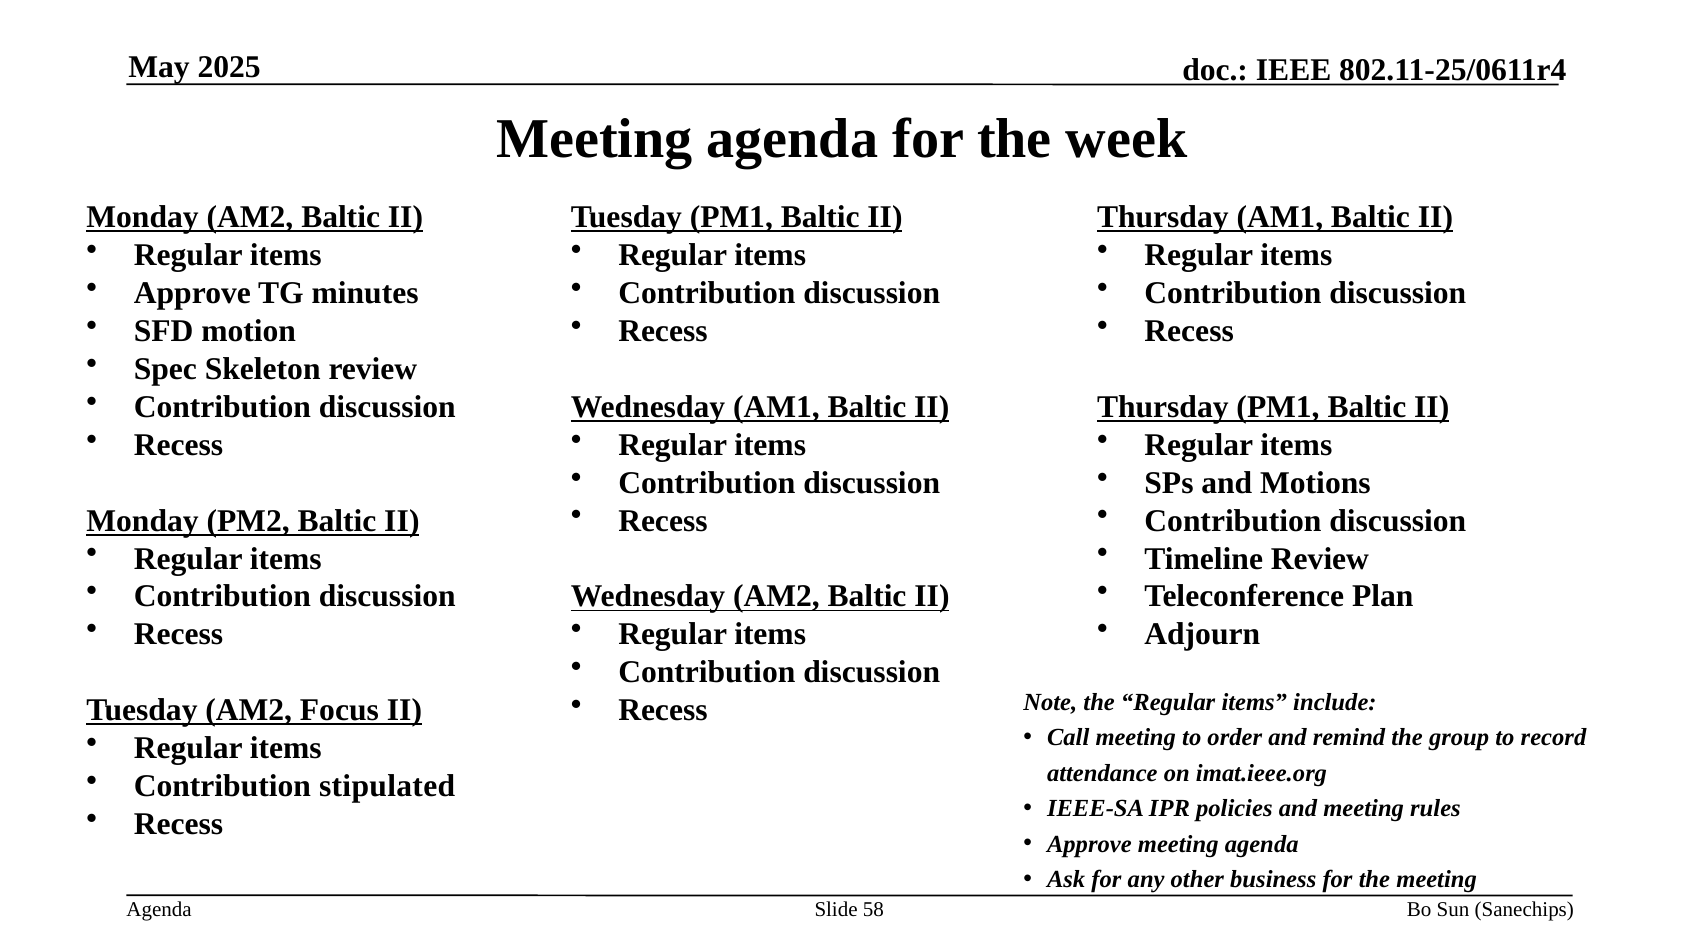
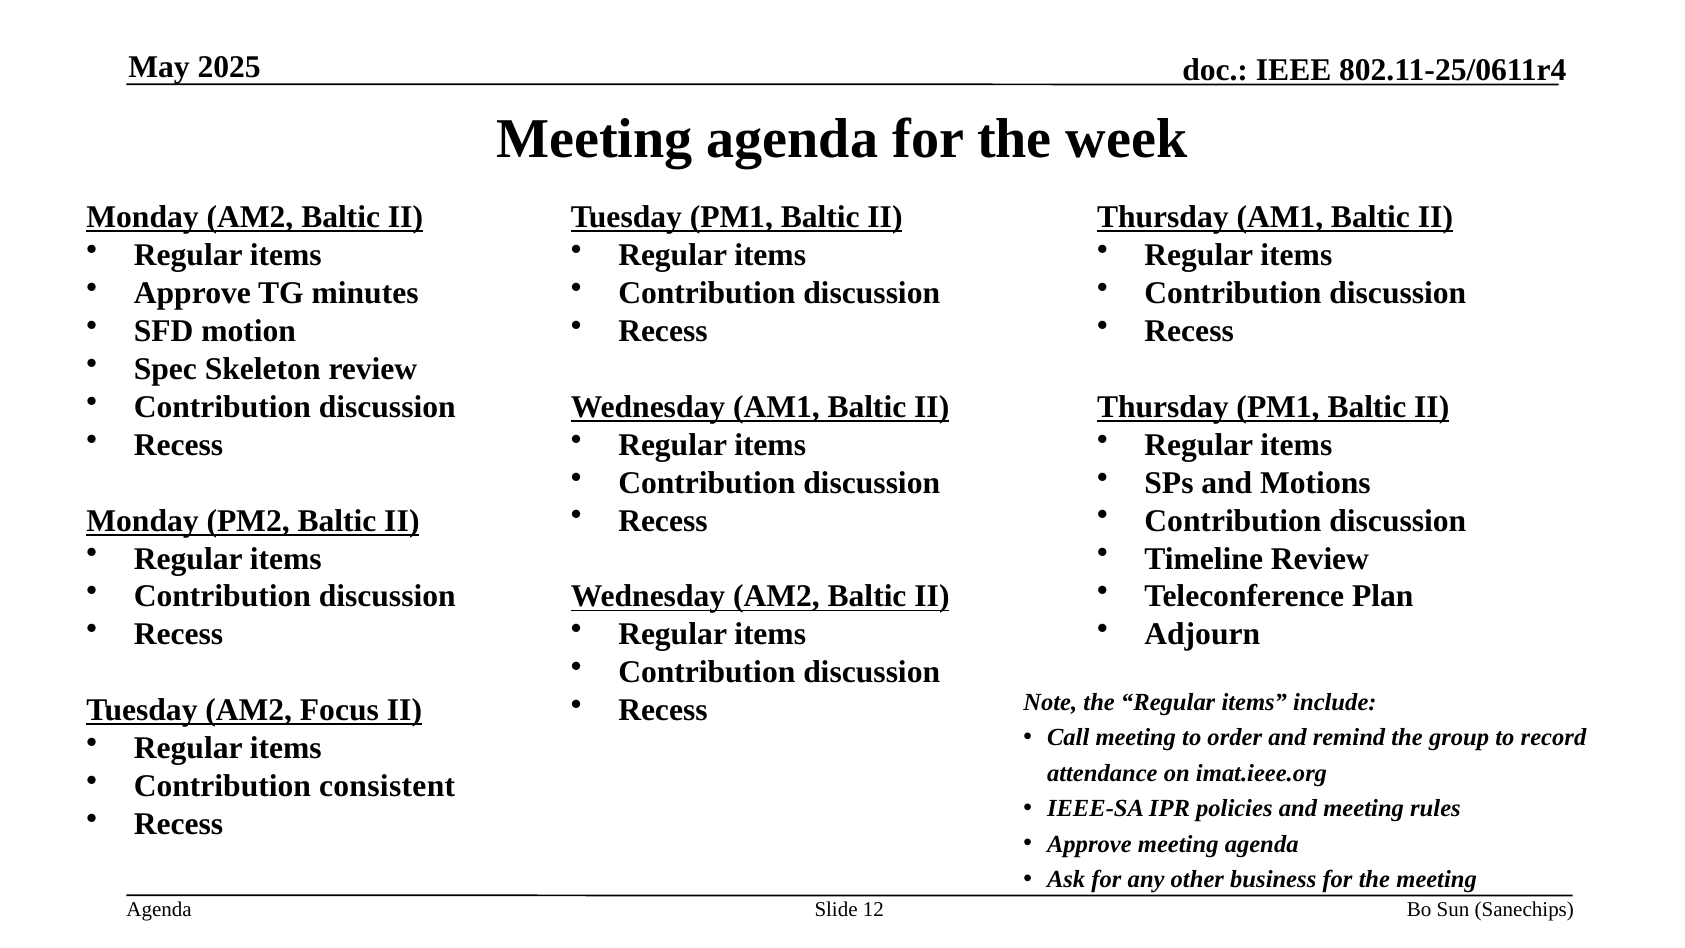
stipulated: stipulated -> consistent
58: 58 -> 12
